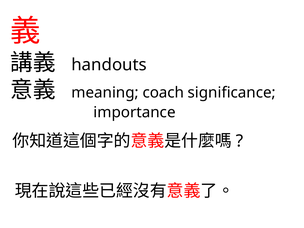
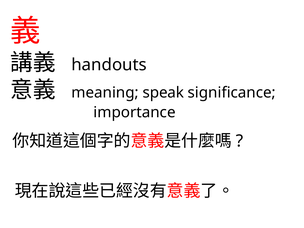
coach: coach -> speak
